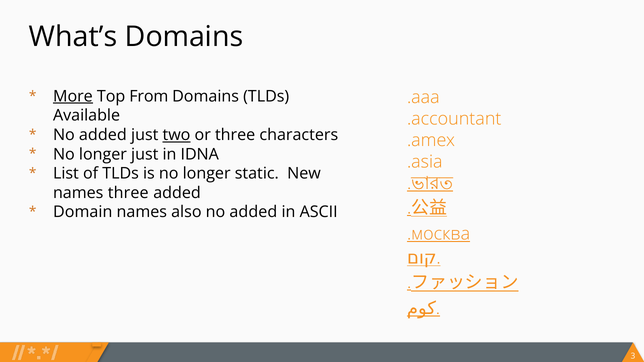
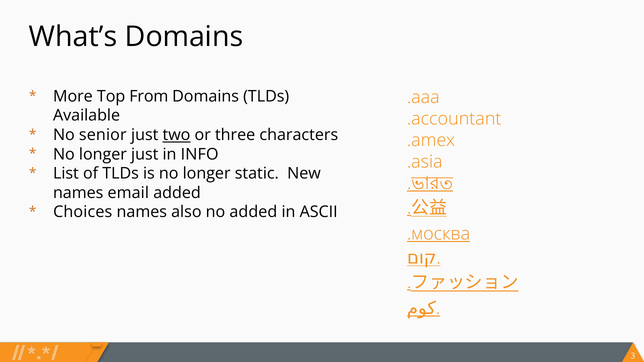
More underline: present -> none
added at (103, 135): added -> senior
IDNA: IDNA -> INFO
names three: three -> email
Domain: Domain -> Choices
